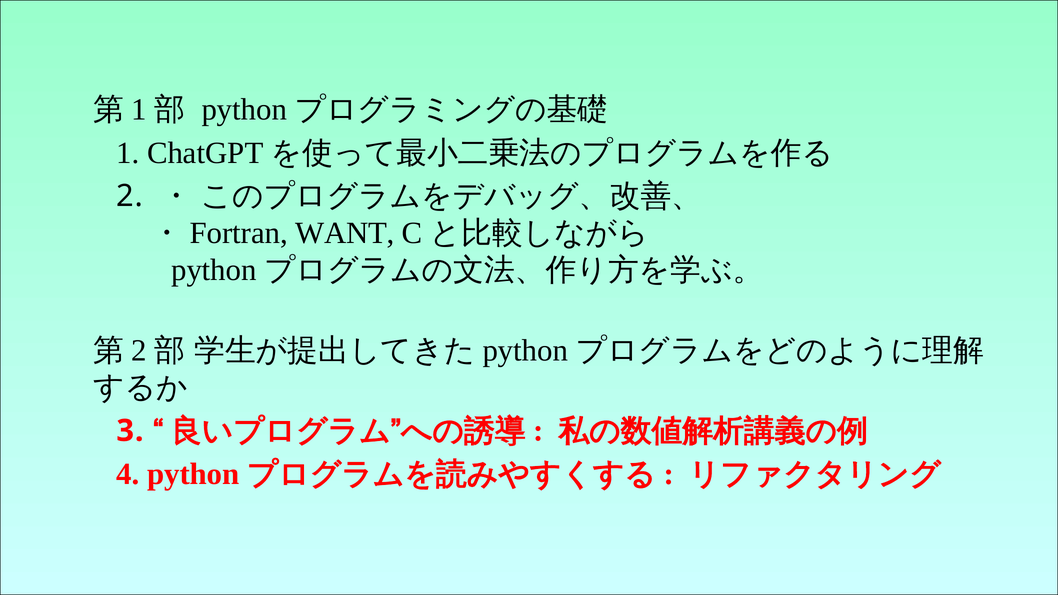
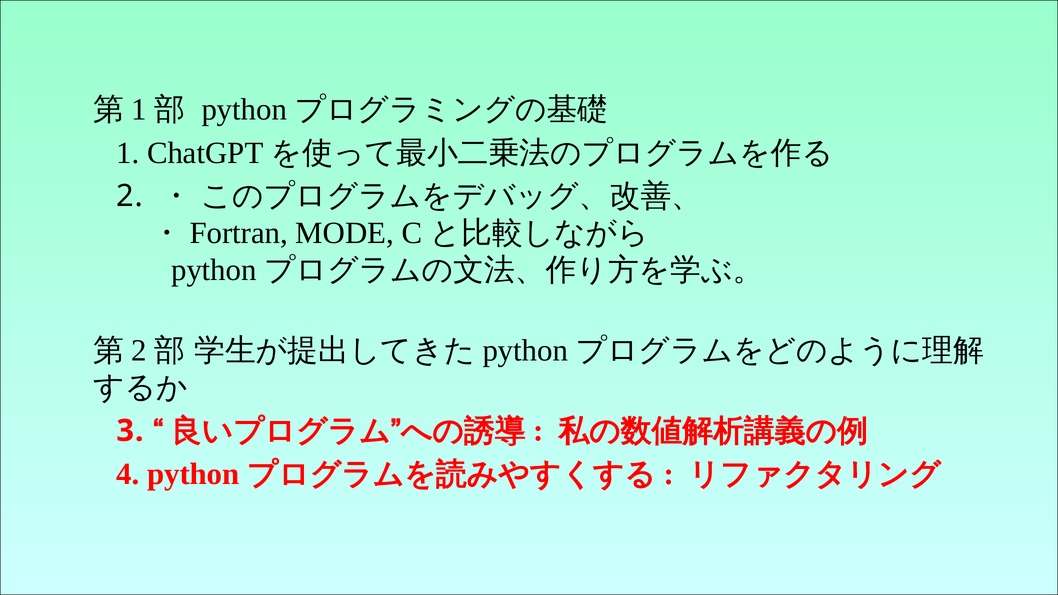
WANT: WANT -> MODE
